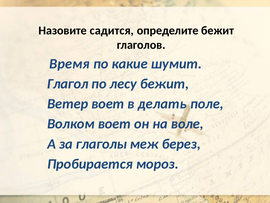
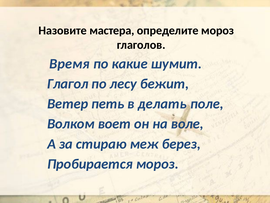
садится: садится -> мастера
определите бежит: бежит -> мороз
Ветер воет: воет -> петь
глаголы: глаголы -> стираю
